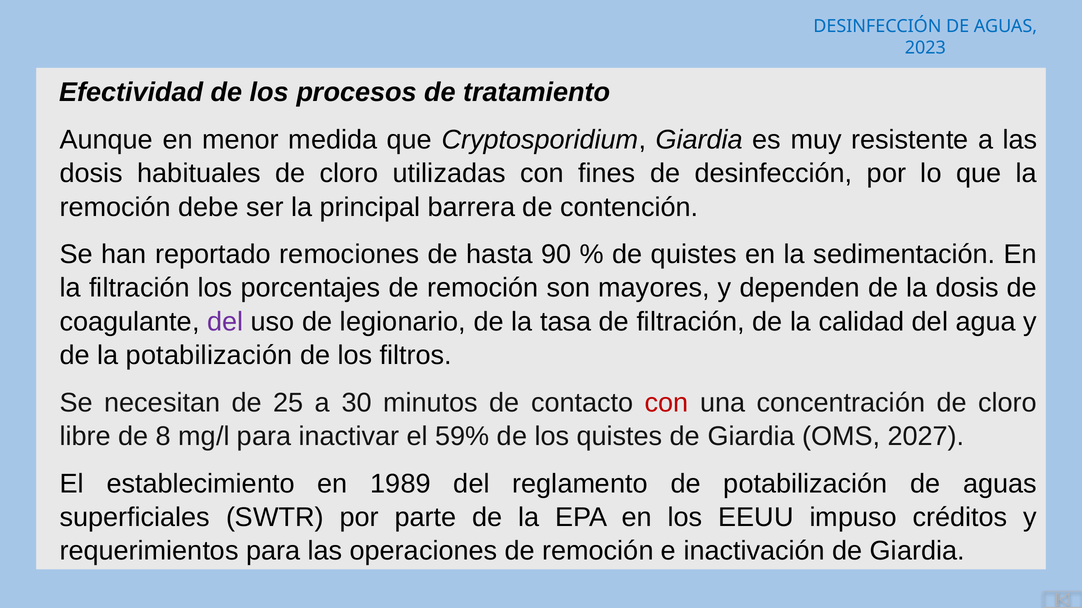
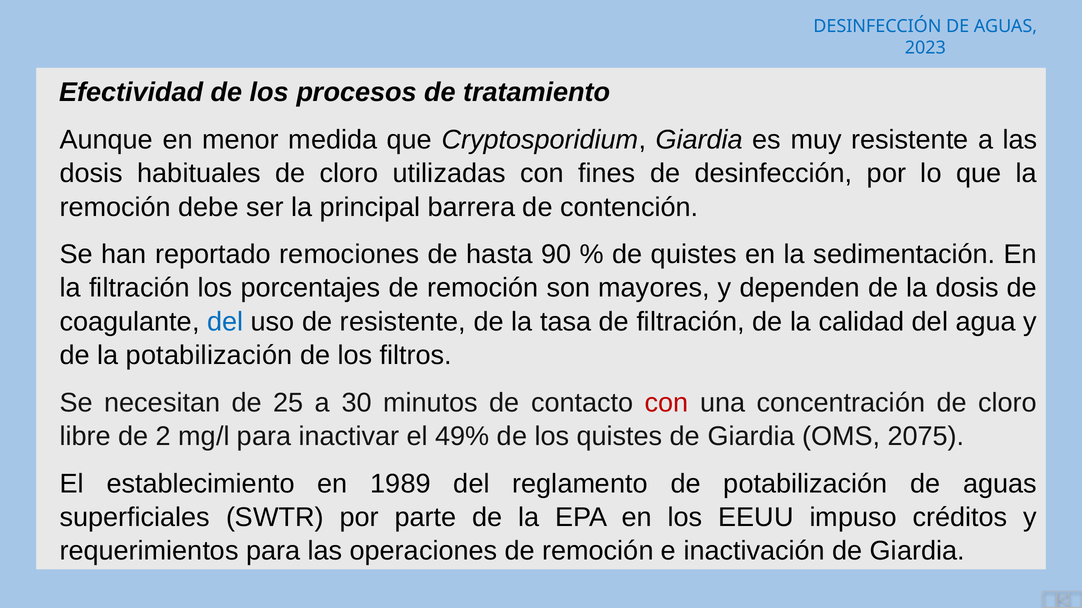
del at (225, 322) colour: purple -> blue
de legionario: legionario -> resistente
8: 8 -> 2
59%: 59% -> 49%
2027: 2027 -> 2075
